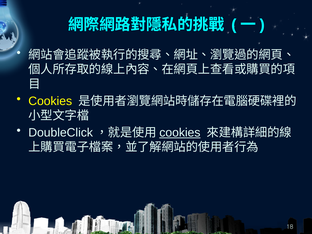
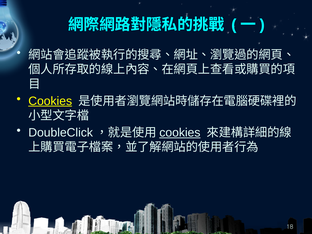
Cookies at (50, 101) underline: none -> present
